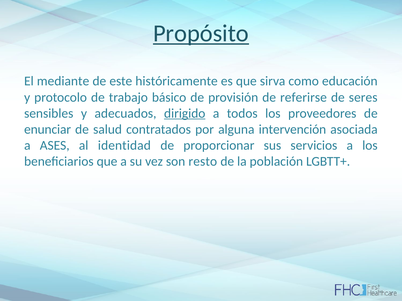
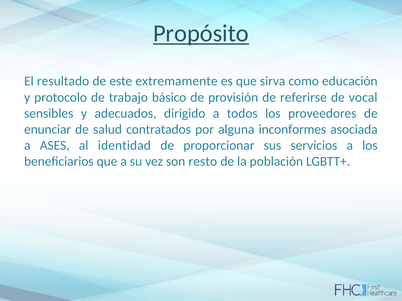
mediante: mediante -> resultado
históricamente: históricamente -> extremamente
seres: seres -> vocal
dirigido underline: present -> none
intervención: intervención -> inconformes
